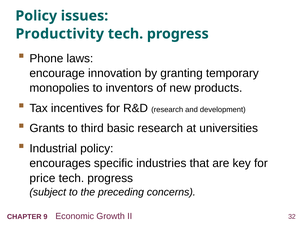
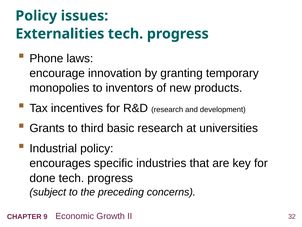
Productivity: Productivity -> Externalities
price: price -> done
